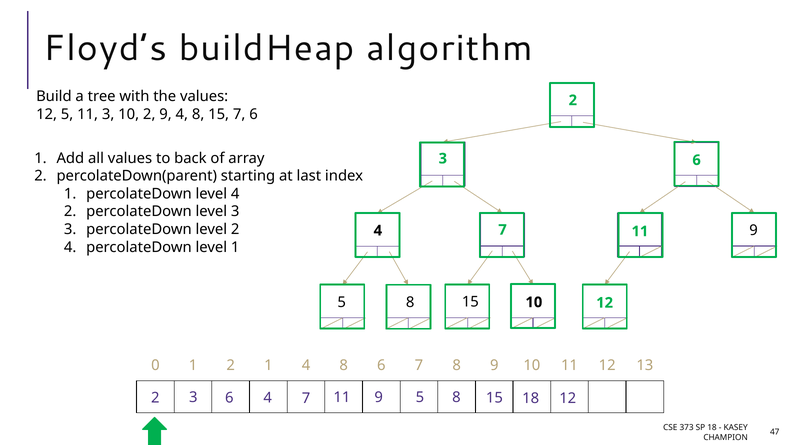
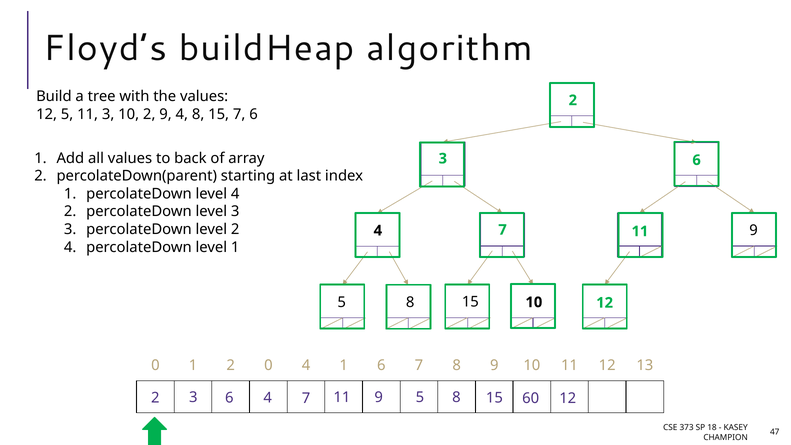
2 1: 1 -> 0
8 at (344, 366): 8 -> 1
3 18: 18 -> 60
